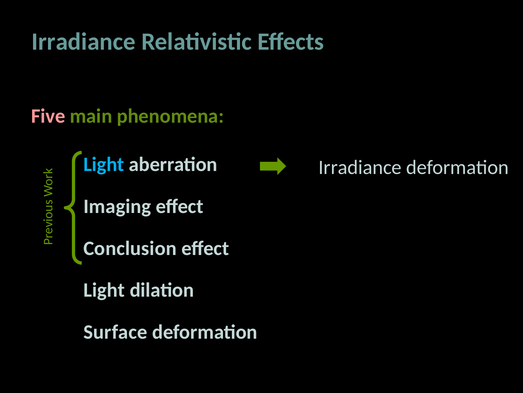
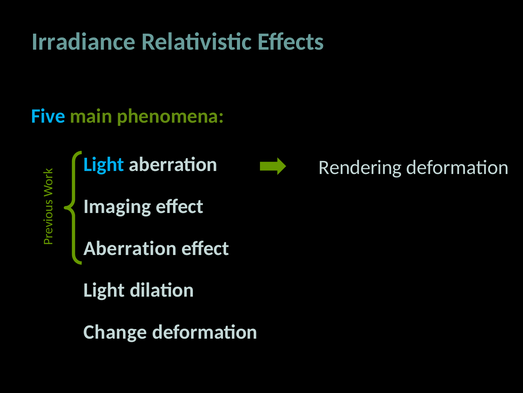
Five colour: pink -> light blue
Irradiance at (360, 167): Irradiance -> Rendering
Conclusion at (130, 248): Conclusion -> Aberration
Surface: Surface -> Change
